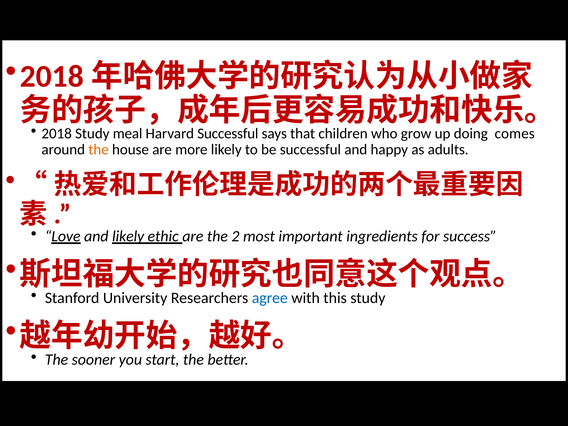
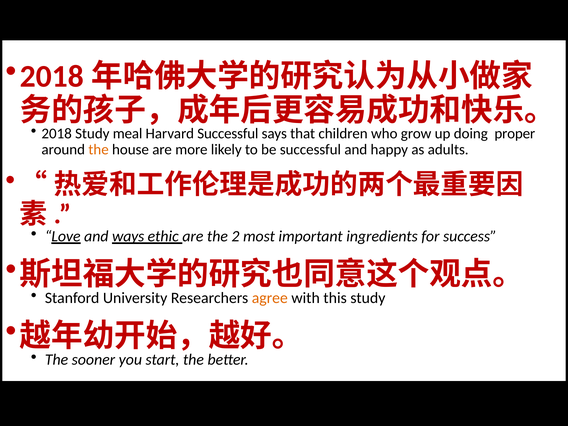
comes: comes -> proper
and likely: likely -> ways
agree colour: blue -> orange
